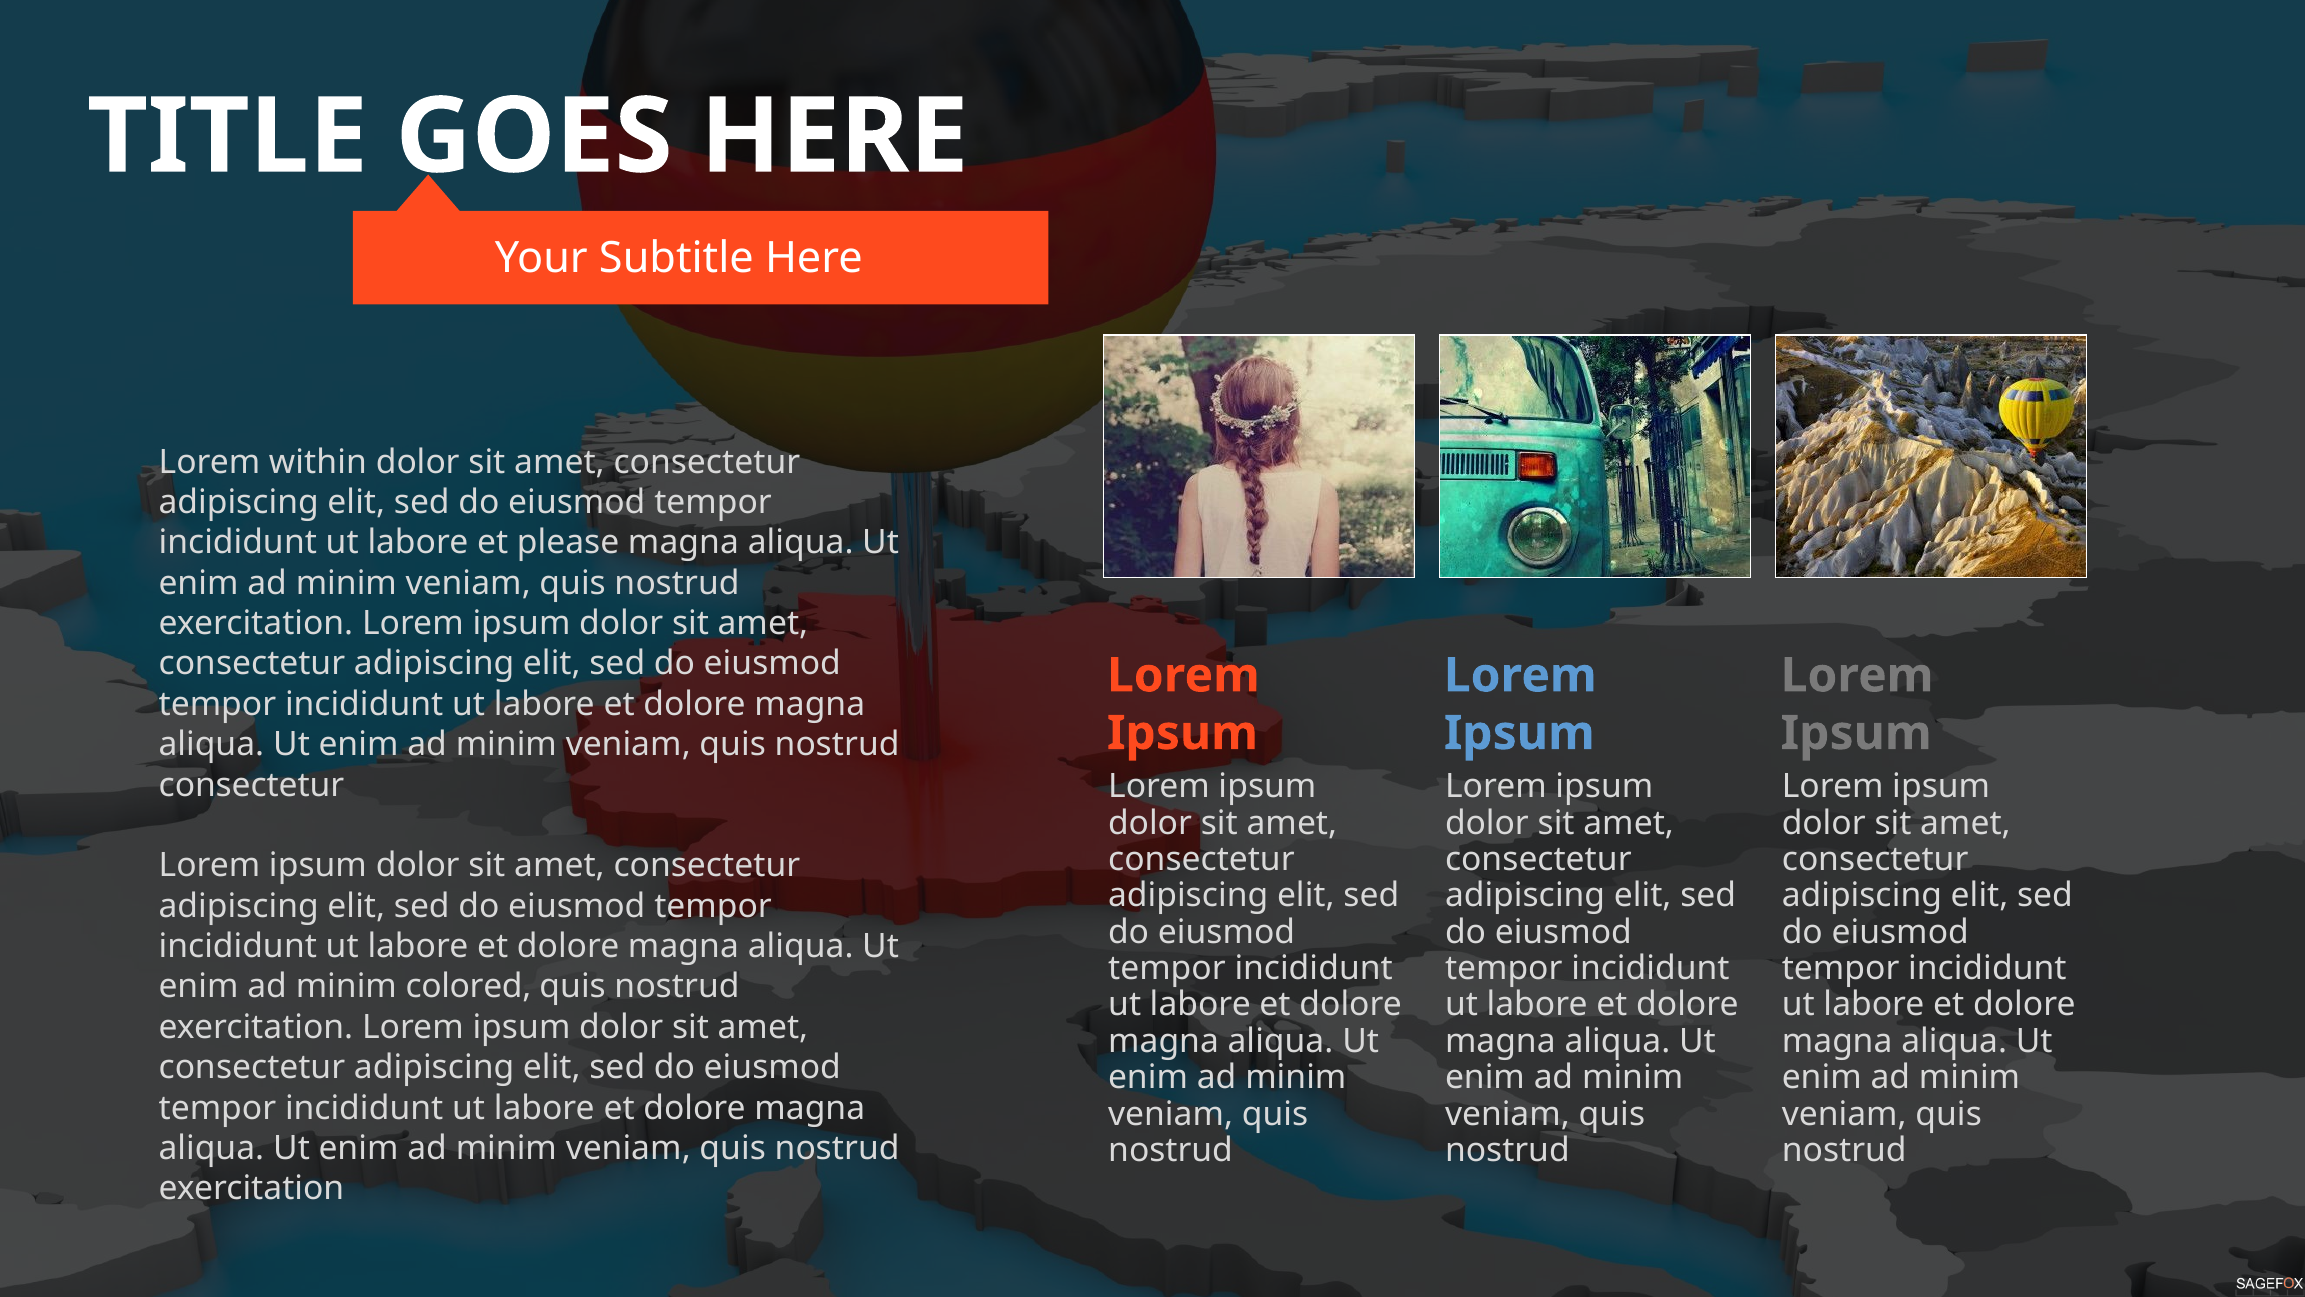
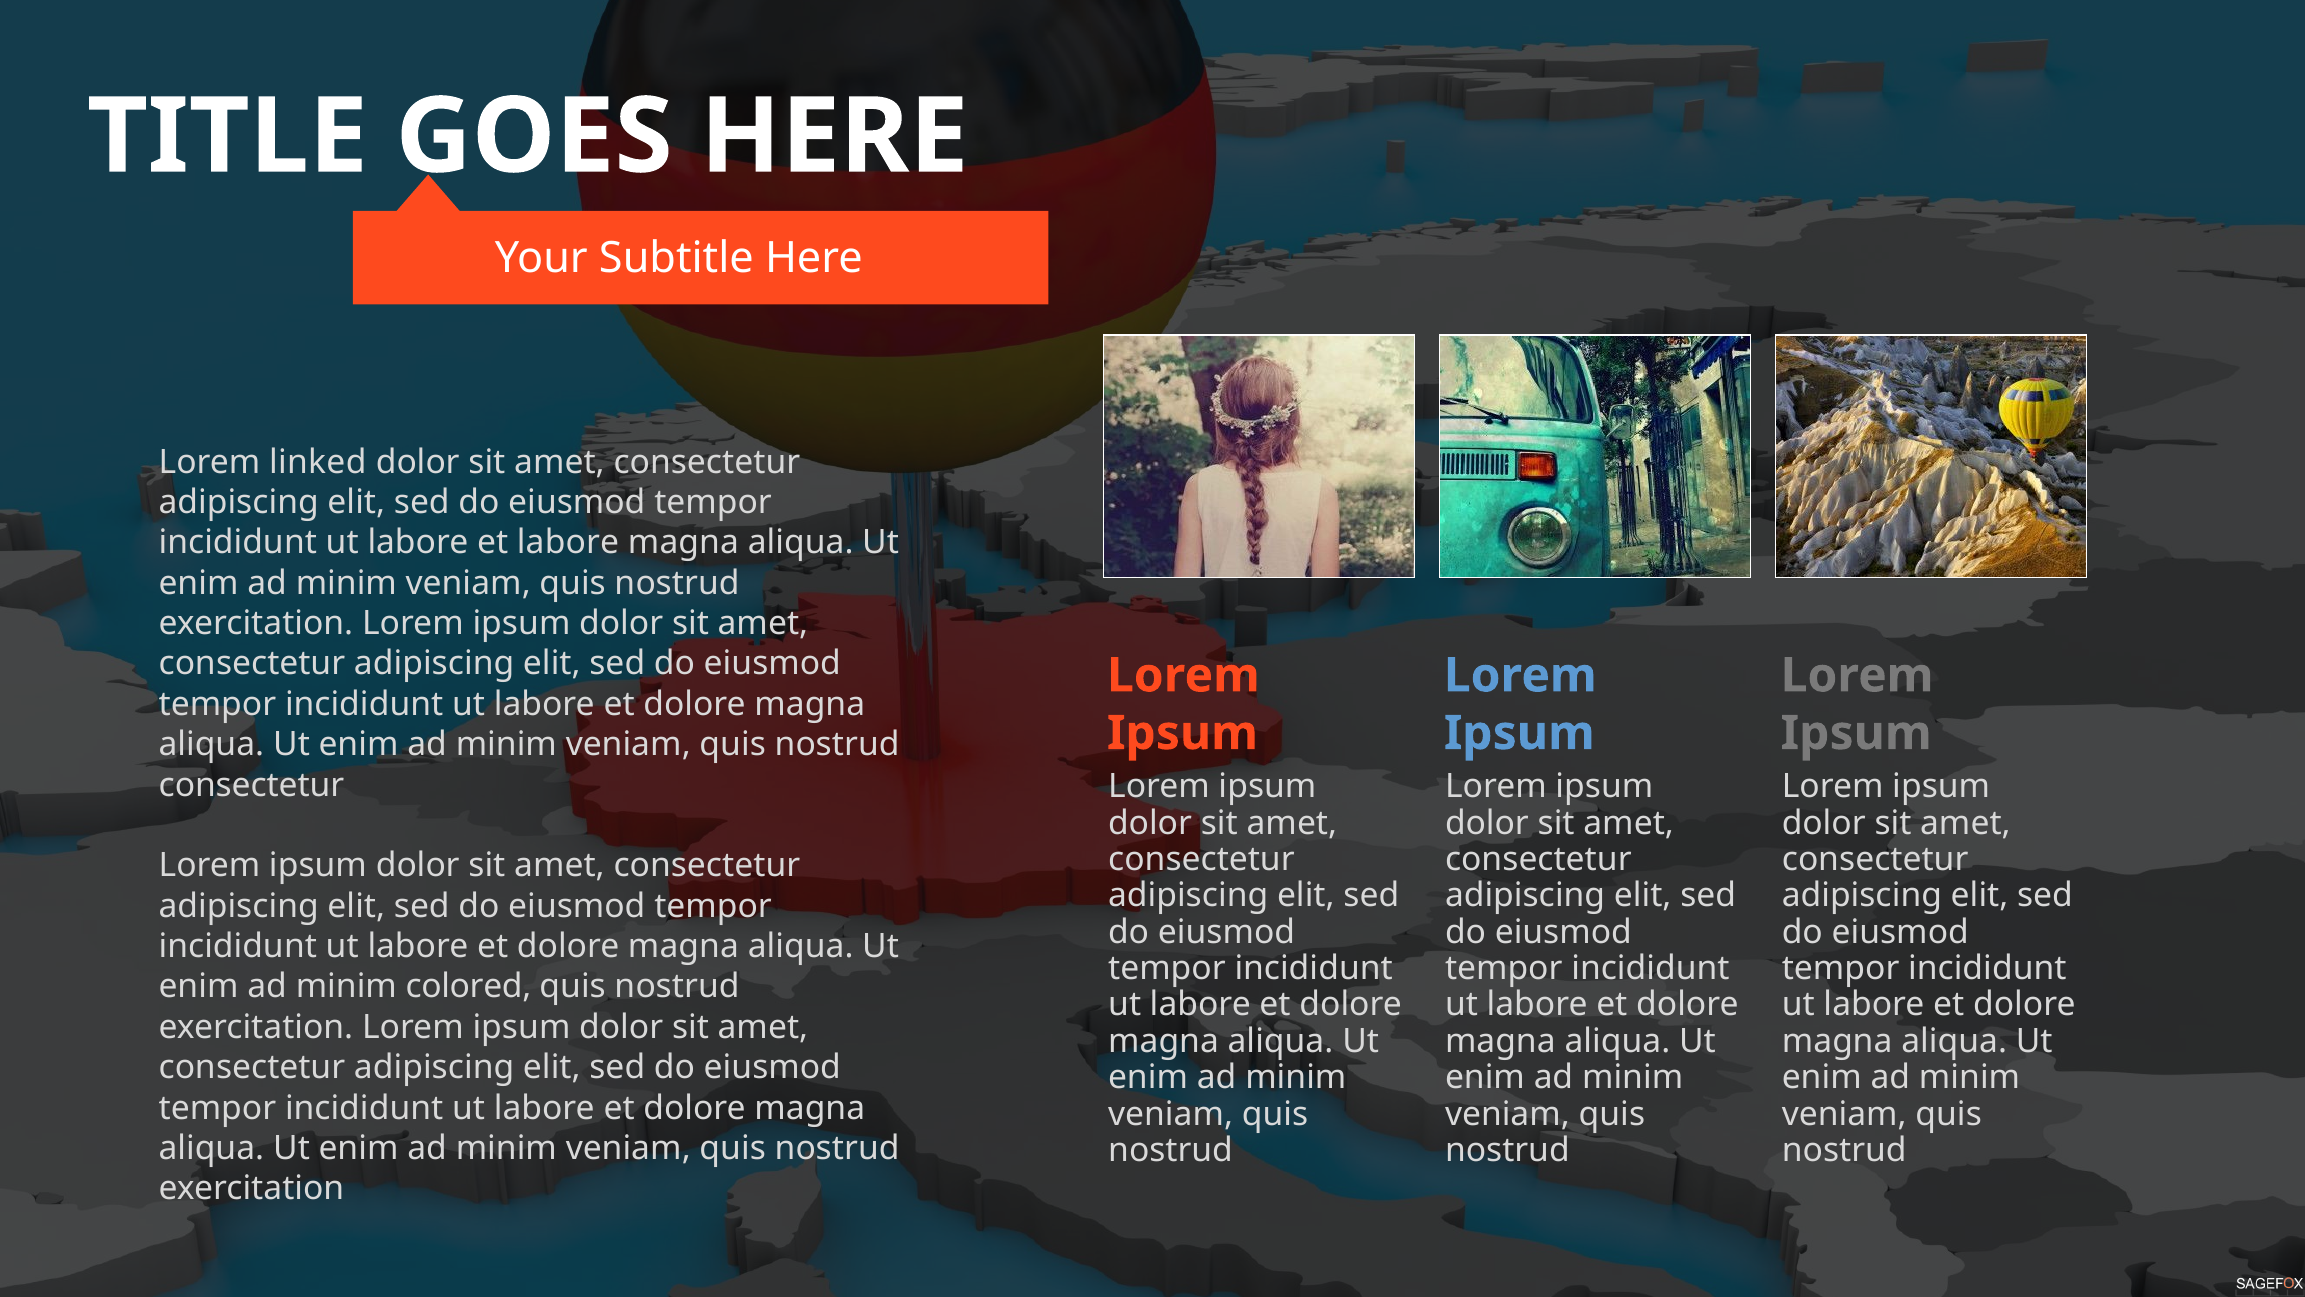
within: within -> linked
et please: please -> labore
